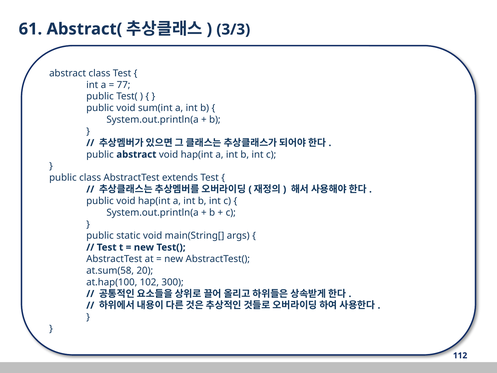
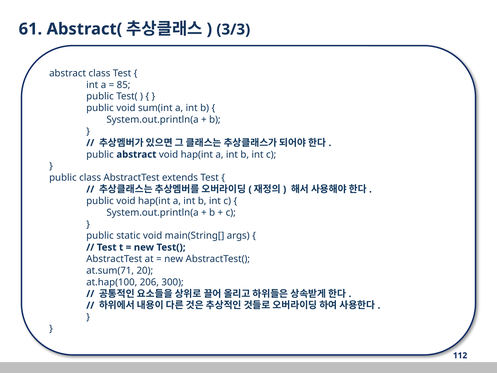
77: 77 -> 85
at.sum(58: at.sum(58 -> at.sum(71
102: 102 -> 206
